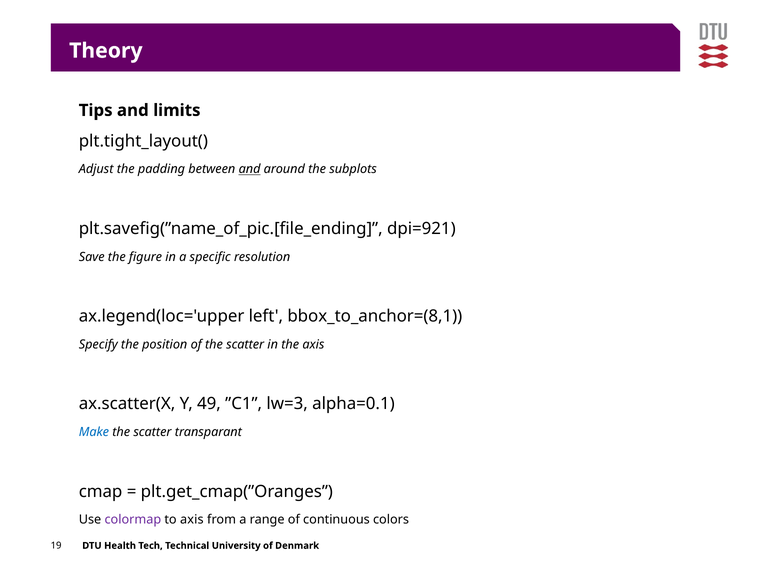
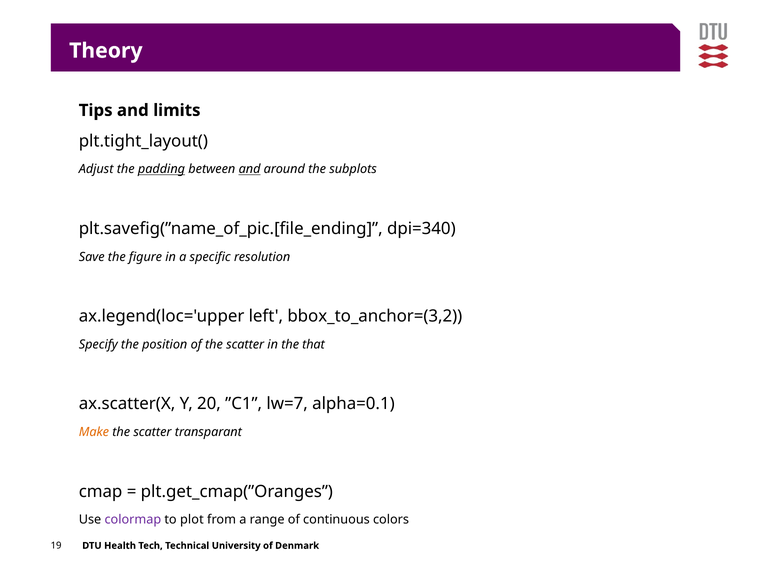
padding underline: none -> present
dpi=921: dpi=921 -> dpi=340
bbox_to_anchor=(8,1: bbox_to_anchor=(8,1 -> bbox_to_anchor=(3,2
the axis: axis -> that
49: 49 -> 20
lw=3: lw=3 -> lw=7
Make colour: blue -> orange
to axis: axis -> plot
